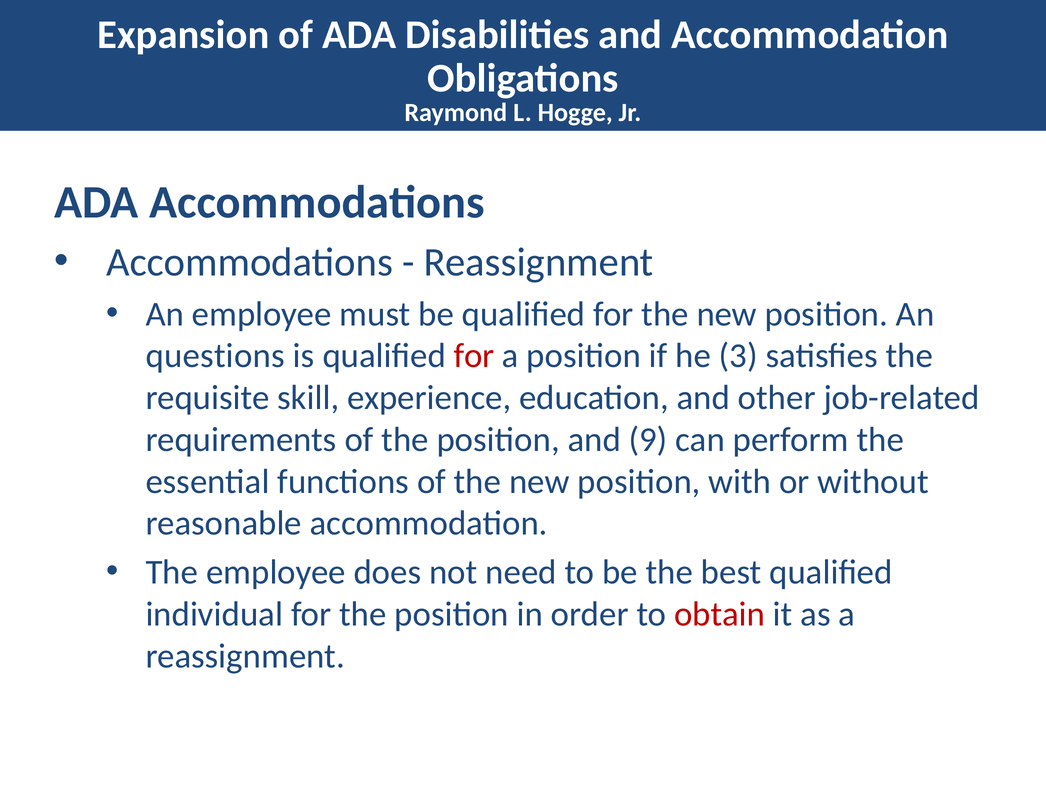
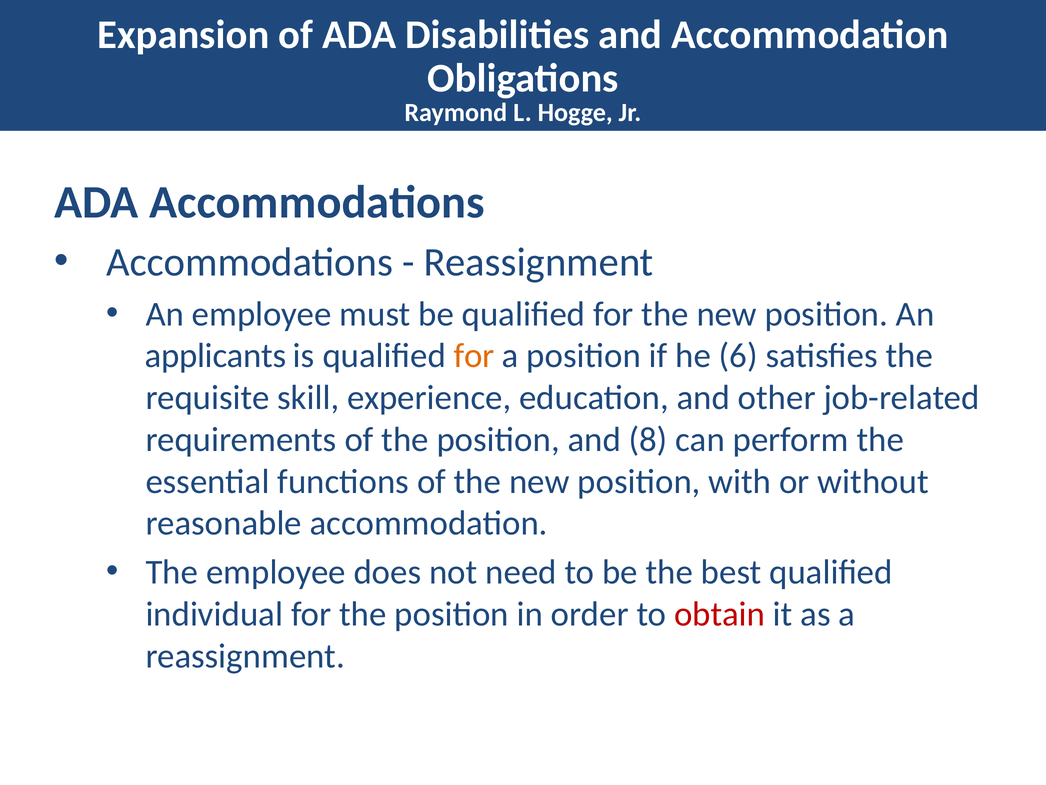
questions: questions -> applicants
for at (474, 356) colour: red -> orange
3: 3 -> 6
9: 9 -> 8
